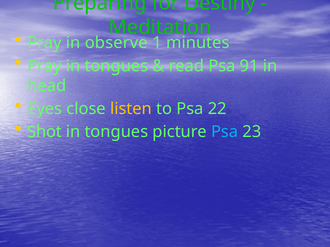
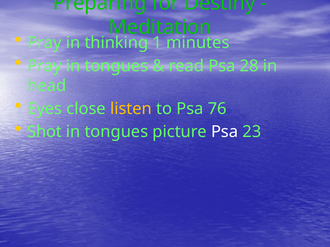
observe: observe -> thinking
91: 91 -> 28
22: 22 -> 76
Psa at (225, 132) colour: light blue -> white
